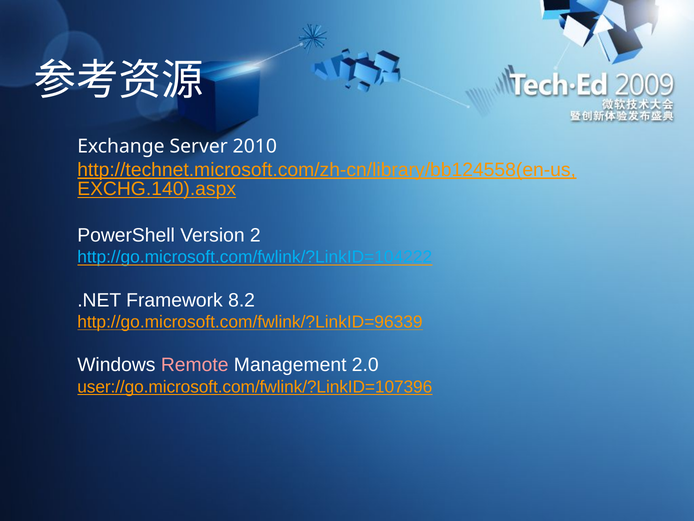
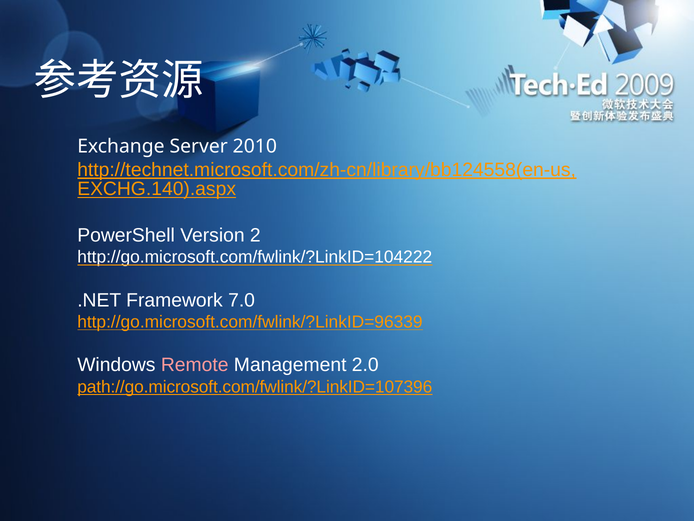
http://go.microsoft.com/fwlink/?LinkID=104222 colour: light blue -> white
8.2: 8.2 -> 7.0
user://go.microsoft.com/fwlink/?LinkID=107396: user://go.microsoft.com/fwlink/?LinkID=107396 -> path://go.microsoft.com/fwlink/?LinkID=107396
